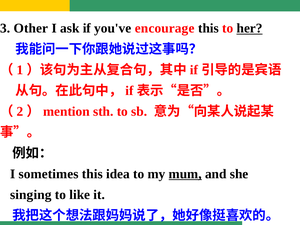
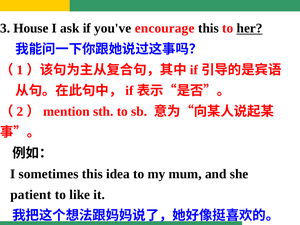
Other: Other -> House
mum underline: present -> none
singing: singing -> patient
